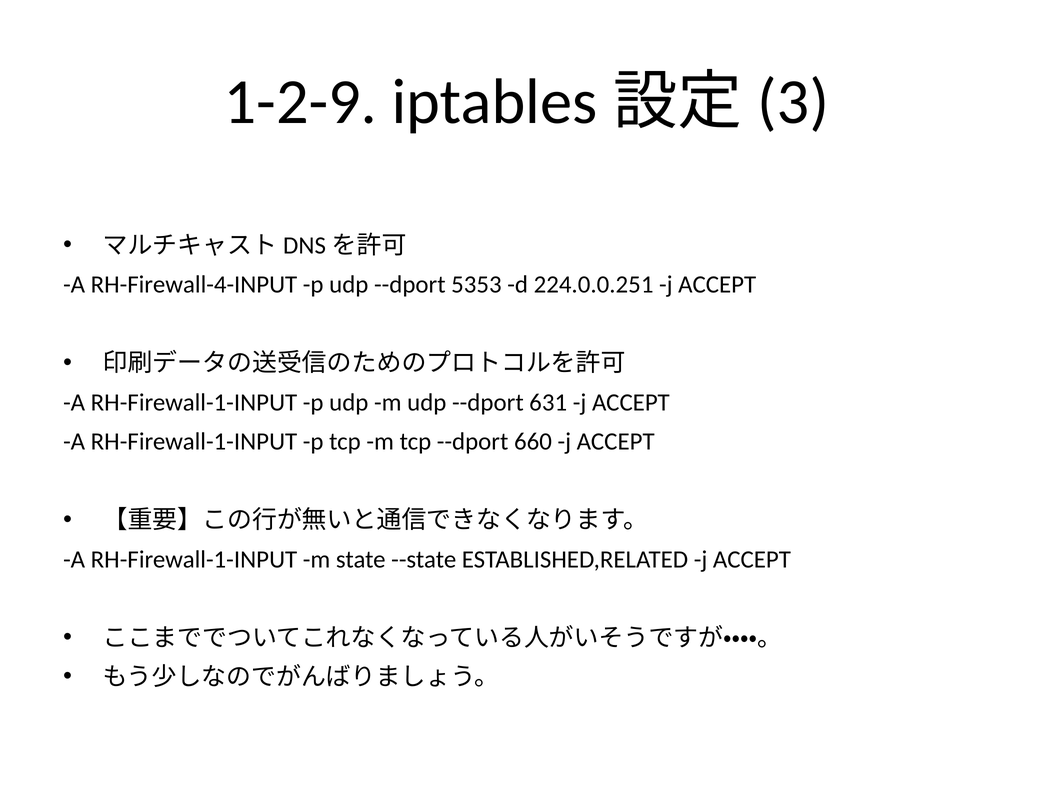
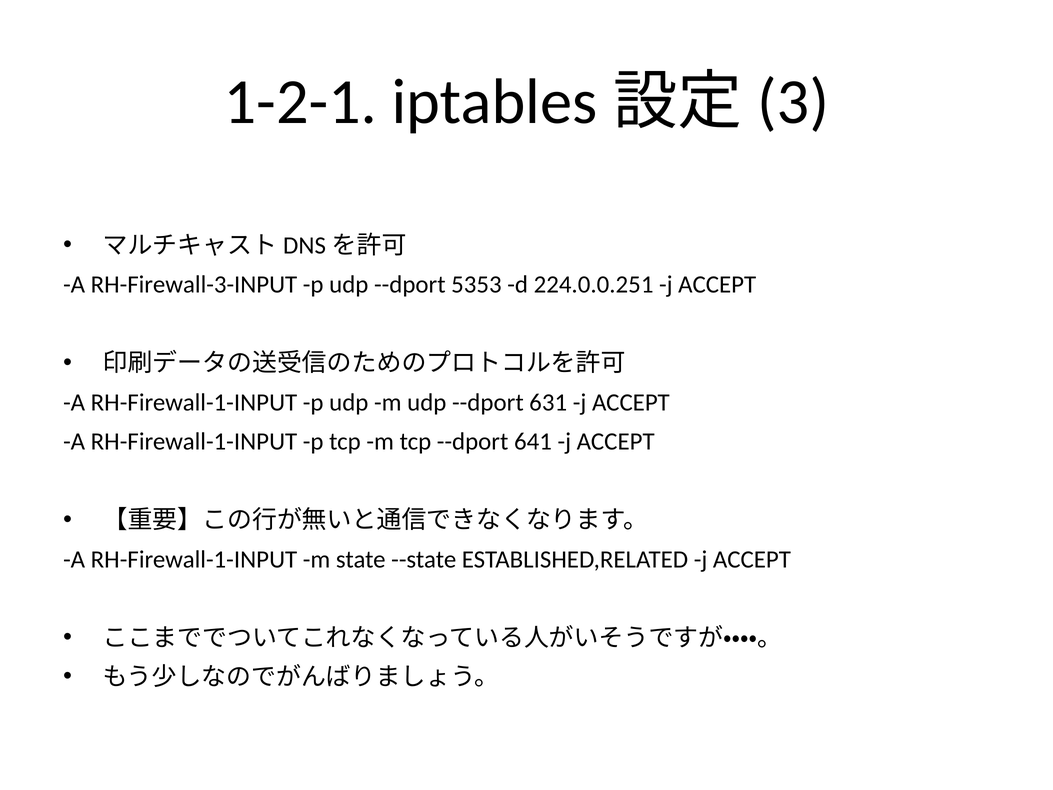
1-2-9: 1-2-9 -> 1-2-1
RH-Firewall-4-INPUT: RH-Firewall-4-INPUT -> RH-Firewall-3-INPUT
660: 660 -> 641
